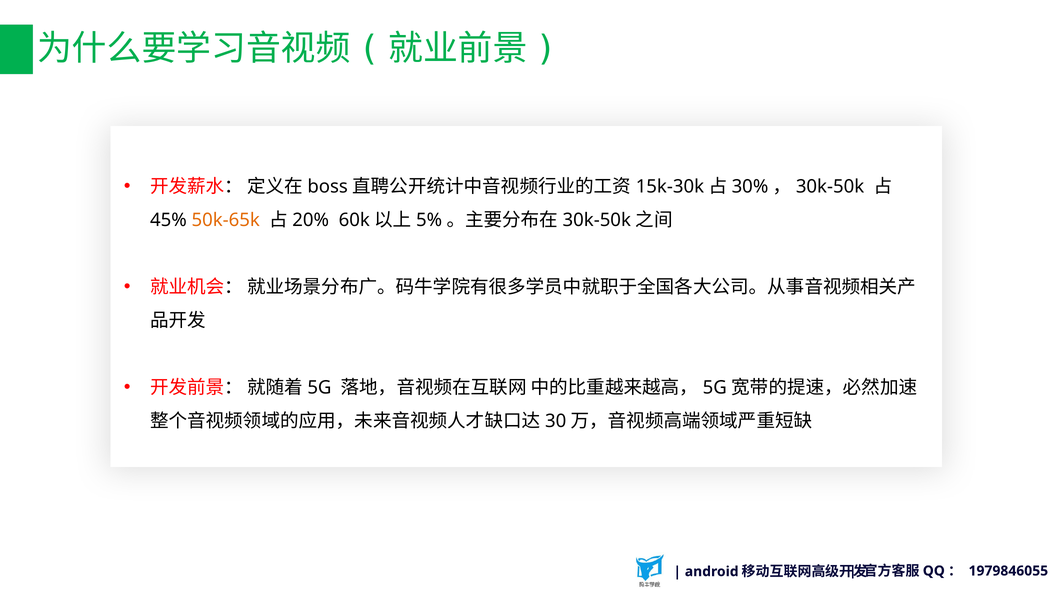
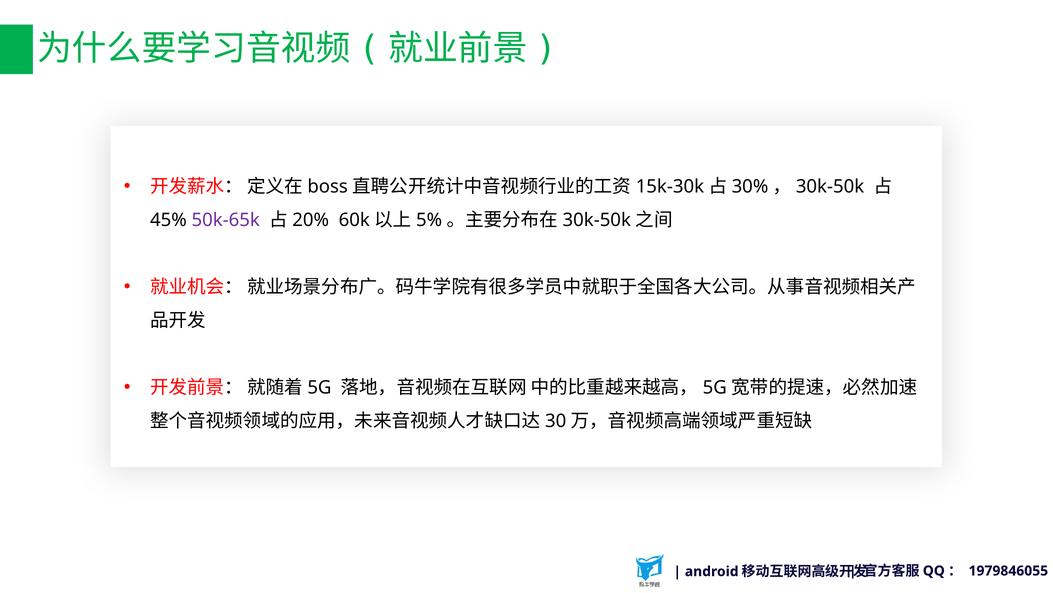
50k-65k colour: orange -> purple
